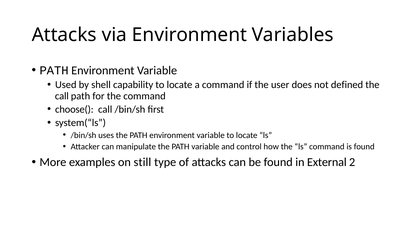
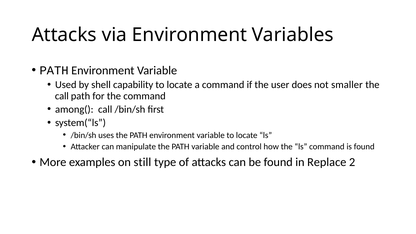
defined: defined -> smaller
choose(: choose( -> among(
External: External -> Replace
